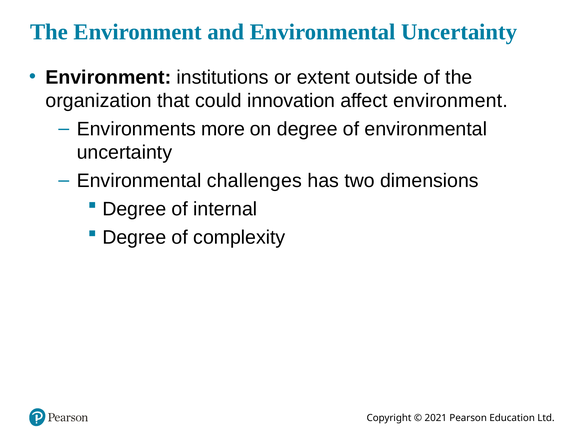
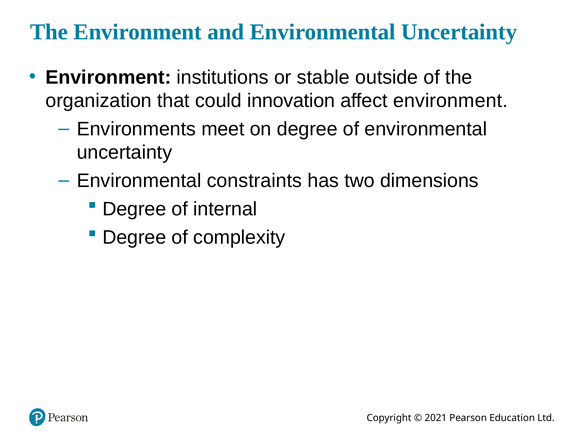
extent: extent -> stable
more: more -> meet
challenges: challenges -> constraints
